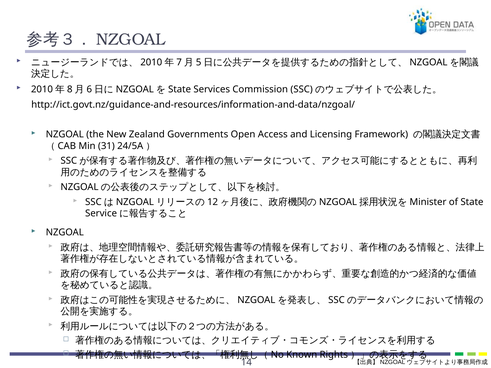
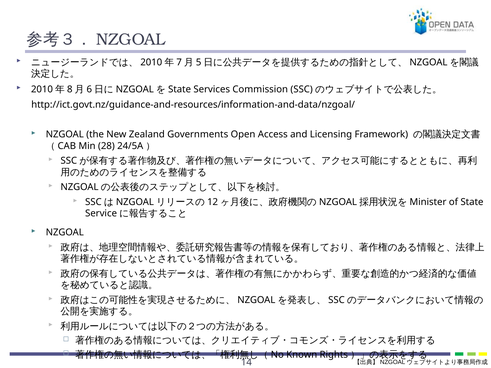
31: 31 -> 28
